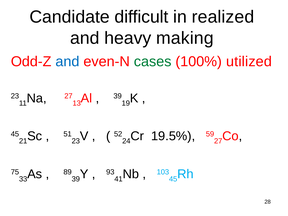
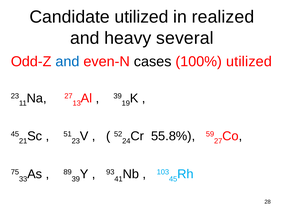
Candidate difficult: difficult -> utilized
making: making -> several
cases colour: green -> black
19.5%: 19.5% -> 55.8%
